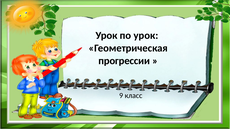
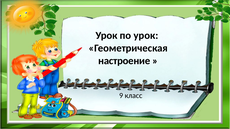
прогрессии: прогрессии -> настроение
